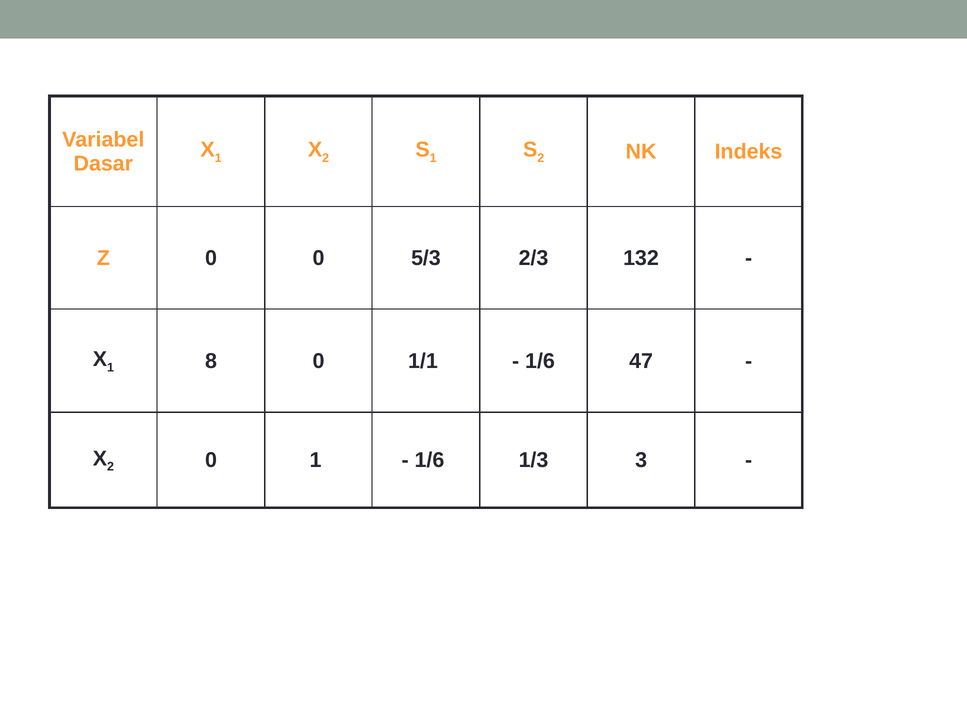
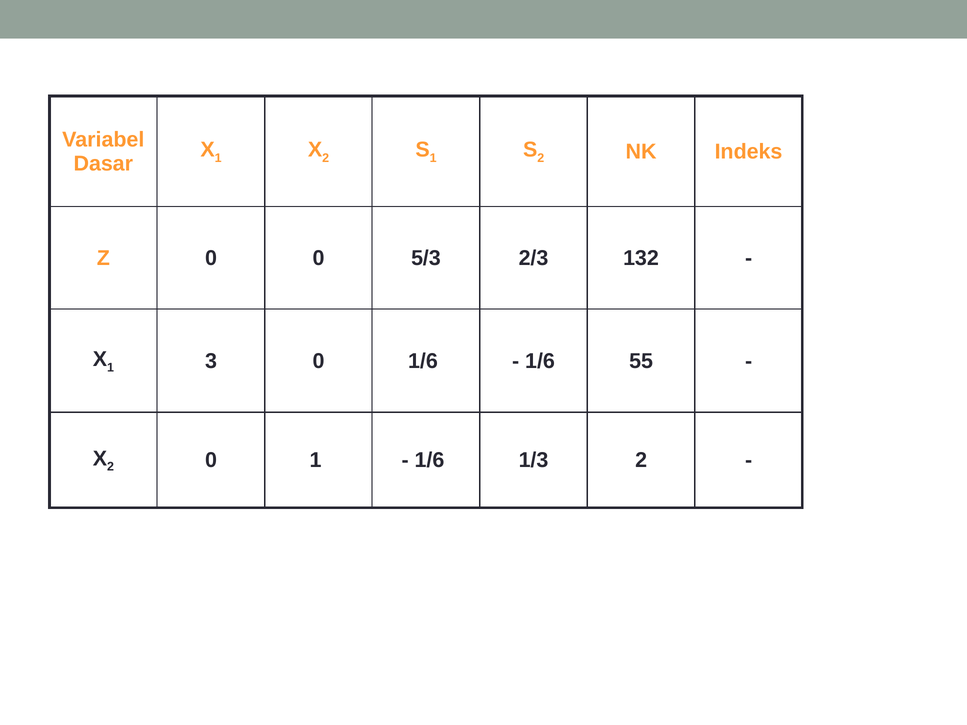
8: 8 -> 3
0 1/1: 1/1 -> 1/6
47: 47 -> 55
1/3 3: 3 -> 2
